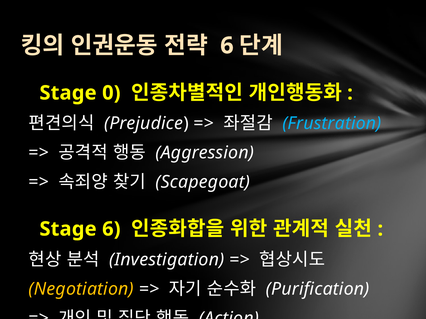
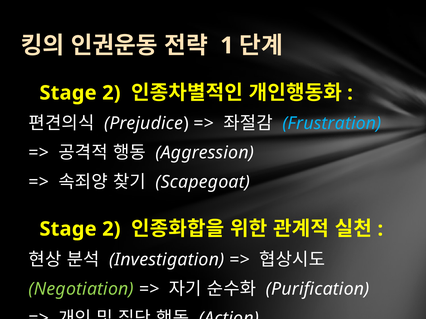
6 at (227, 46): 6 -> 1
0 at (111, 93): 0 -> 2
6 at (111, 229): 6 -> 2
Negotiation colour: yellow -> light green
